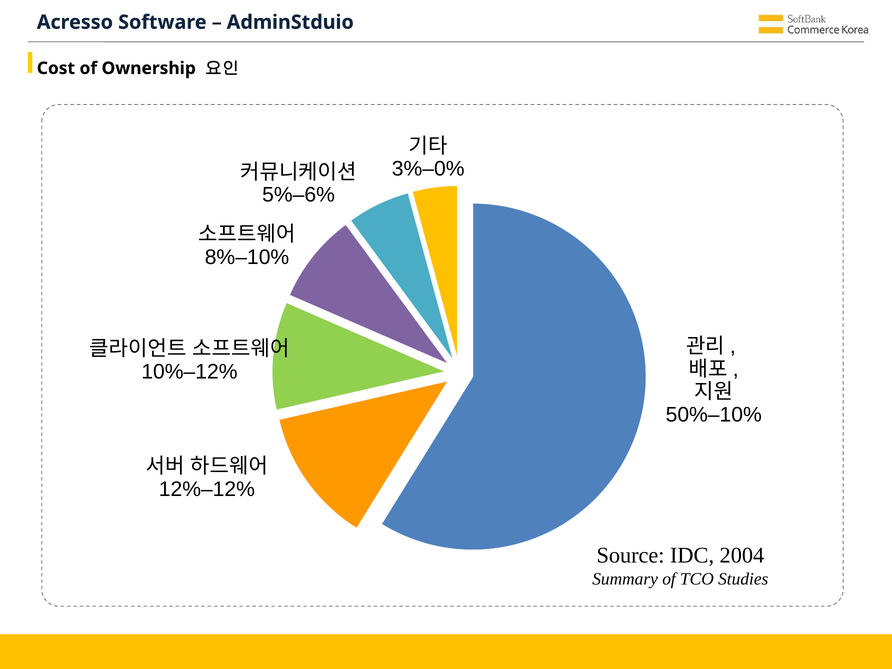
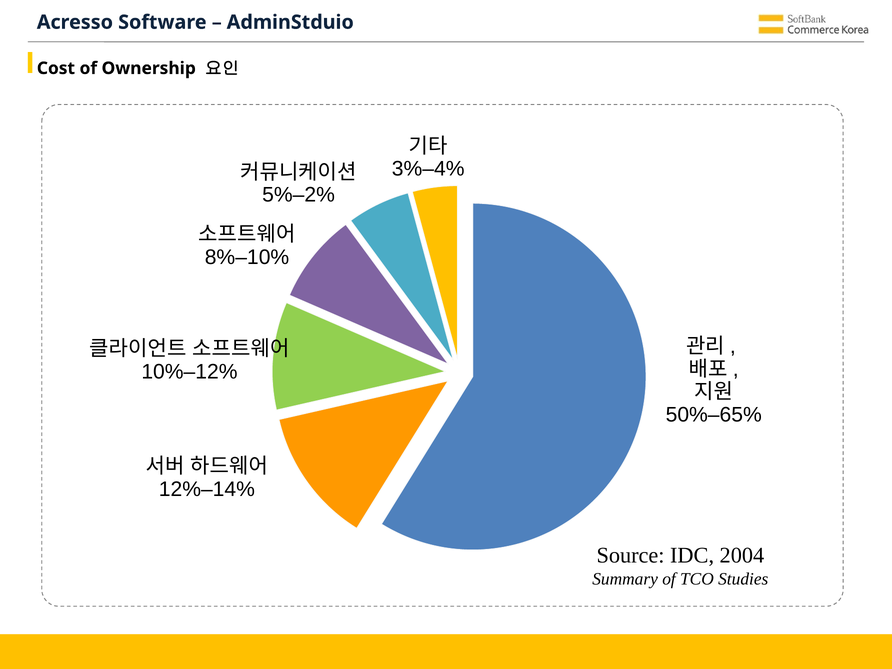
3%–0%: 3%–0% -> 3%–4%
5%–6%: 5%–6% -> 5%–2%
50%–10%: 50%–10% -> 50%–65%
12%–12%: 12%–12% -> 12%–14%
